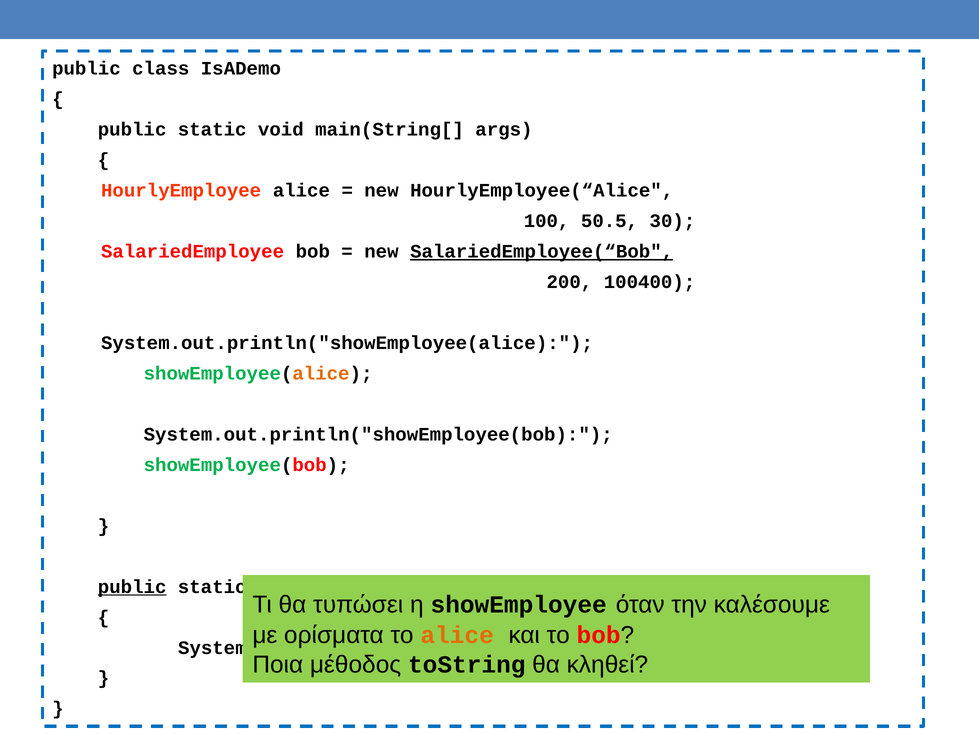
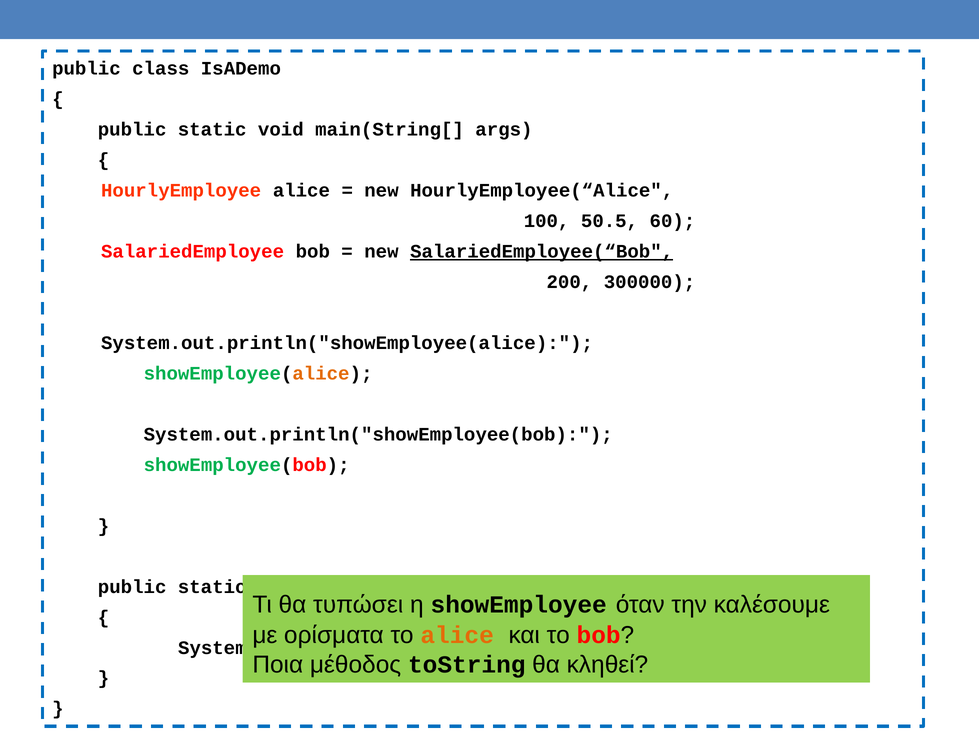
30: 30 -> 60
100400: 100400 -> 300000
public at (132, 587) underline: present -> none
